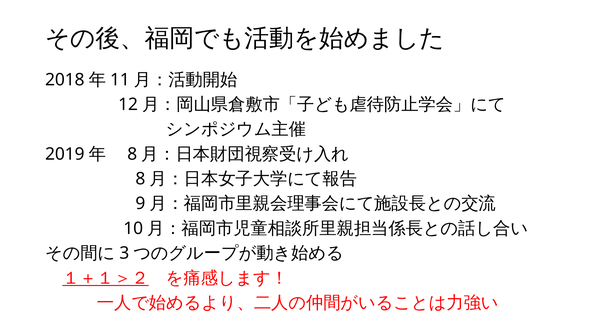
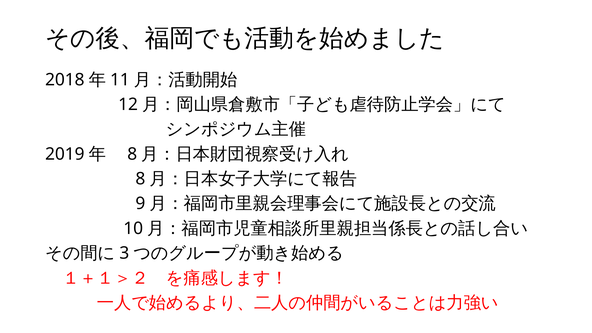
１＋１＞２ underline: present -> none
